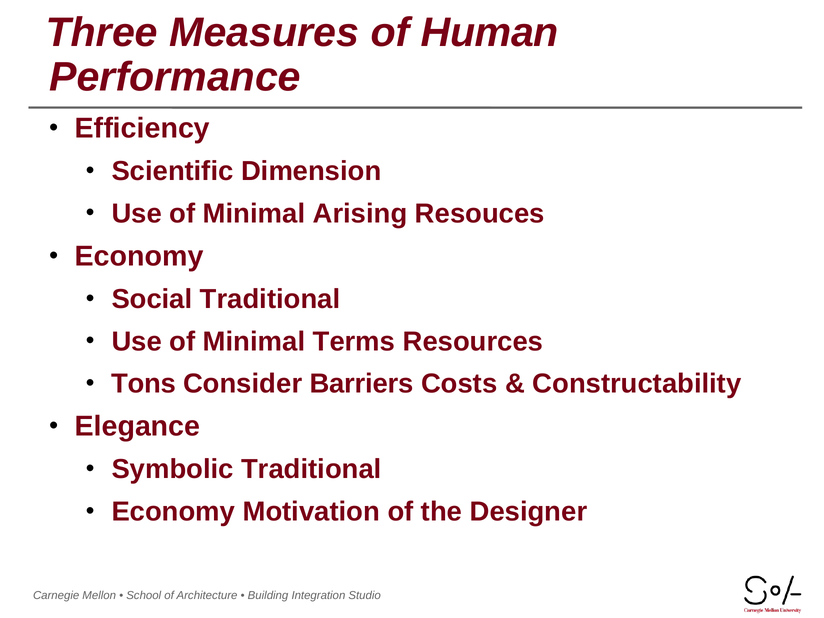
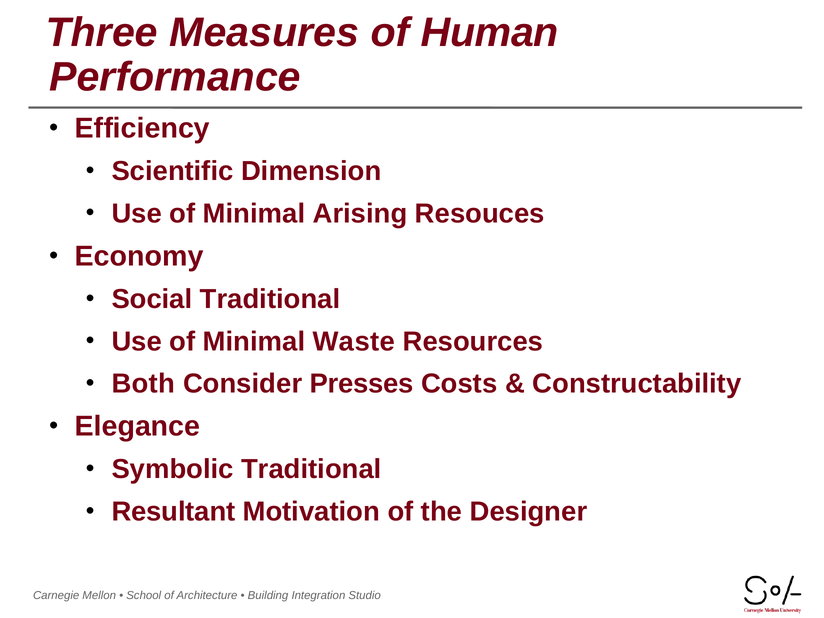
Terms: Terms -> Waste
Tons: Tons -> Both
Barriers: Barriers -> Presses
Economy at (173, 512): Economy -> Resultant
